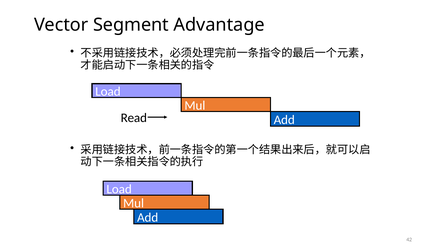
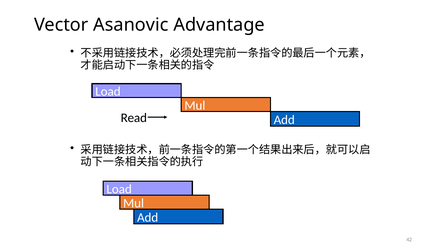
Segment: Segment -> Asanovic
